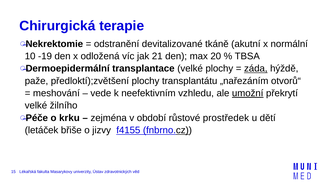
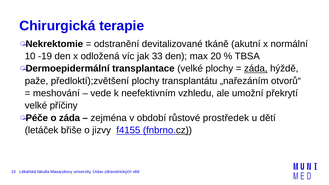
21: 21 -> 33
umožní underline: present -> none
žilního: žilního -> příčiny
o krku: krku -> záda
